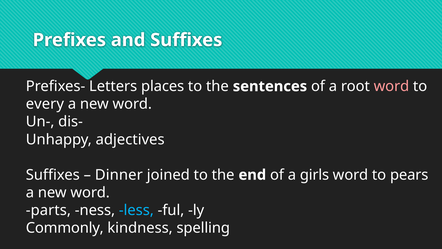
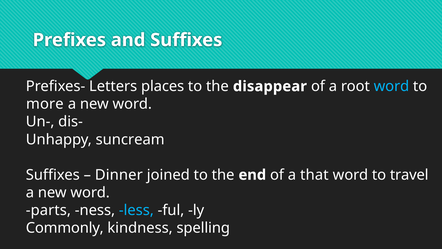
sentences: sentences -> disappear
word at (391, 86) colour: pink -> light blue
every: every -> more
adjectives: adjectives -> suncream
girls: girls -> that
pears: pears -> travel
